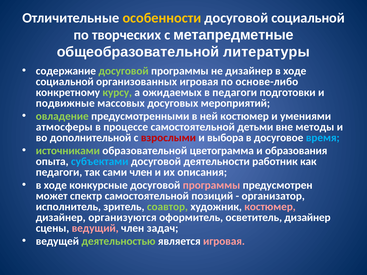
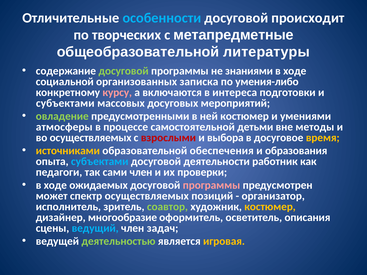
особенности colour: yellow -> light blue
досуговой социальной: социальной -> происходит
не дизайнер: дизайнер -> знаниями
организованных игровая: игровая -> записка
основе-либо: основе-либо -> умения-либо
курсу colour: light green -> pink
ожидаемых: ожидаемых -> включаются
в педагоги: педагоги -> интереса
подвижные at (65, 103): подвижные -> субъектами
во дополнительной: дополнительной -> осуществляемых
время colour: light blue -> yellow
источниками colour: light green -> yellow
цветограмма: цветограмма -> обеспечения
описания: описания -> проверки
конкурсные: конкурсные -> ожидаемых
спектр самостоятельной: самостоятельной -> осуществляемых
костюмер at (270, 207) colour: pink -> yellow
организуются: организуются -> многообразие
осветитель дизайнер: дизайнер -> описания
ведущий colour: pink -> light blue
игровая at (224, 241) colour: pink -> yellow
